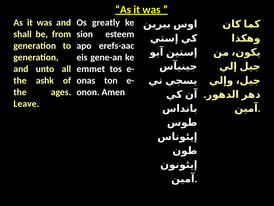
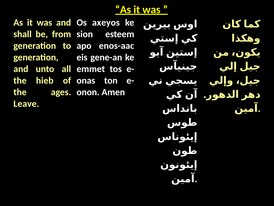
greatly: greatly -> axeyos
erefs-aac: erefs-aac -> enos-aac
ashk: ashk -> hieb
